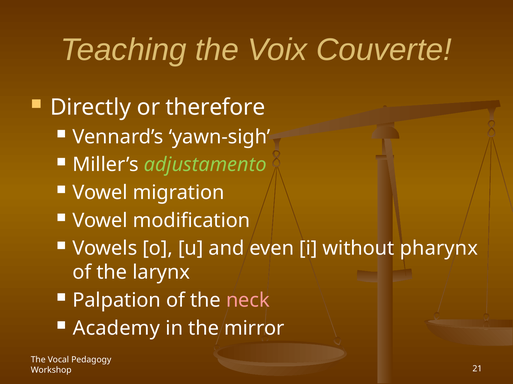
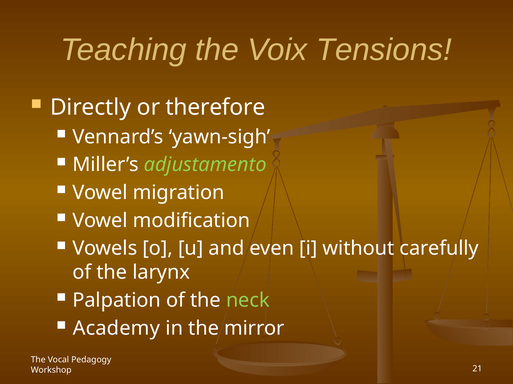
Couverte: Couverte -> Tensions
pharynx: pharynx -> carefully
neck colour: pink -> light green
